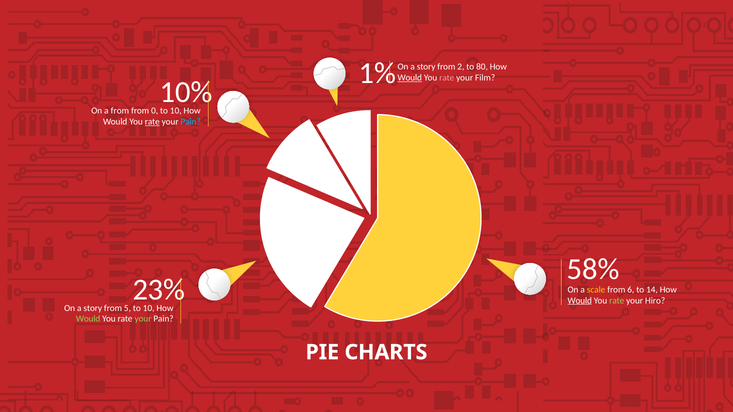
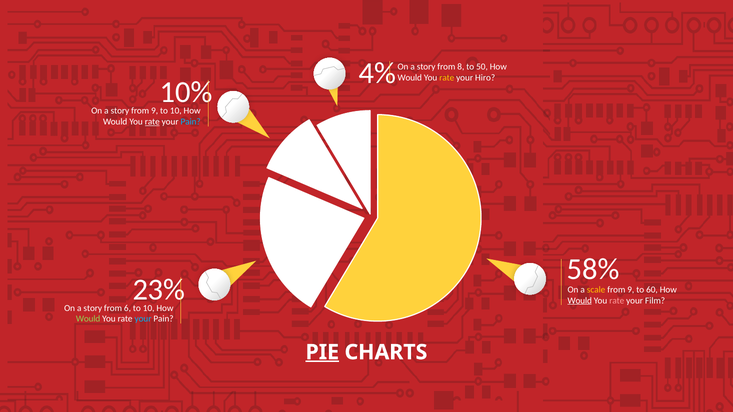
1%: 1% -> 4%
2: 2 -> 8
80: 80 -> 50
Would at (410, 78) underline: present -> none
rate at (447, 78) colour: pink -> yellow
Film: Film -> Hiro
from at (120, 111): from -> story
0 at (155, 111): 0 -> 9
6 at (631, 290): 6 -> 9
14: 14 -> 60
rate at (617, 301) colour: light green -> pink
Hiro: Hiro -> Film
5: 5 -> 6
your at (143, 319) colour: light green -> light blue
PIE underline: none -> present
